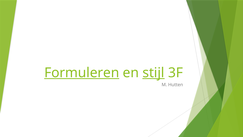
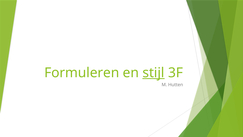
Formuleren underline: present -> none
